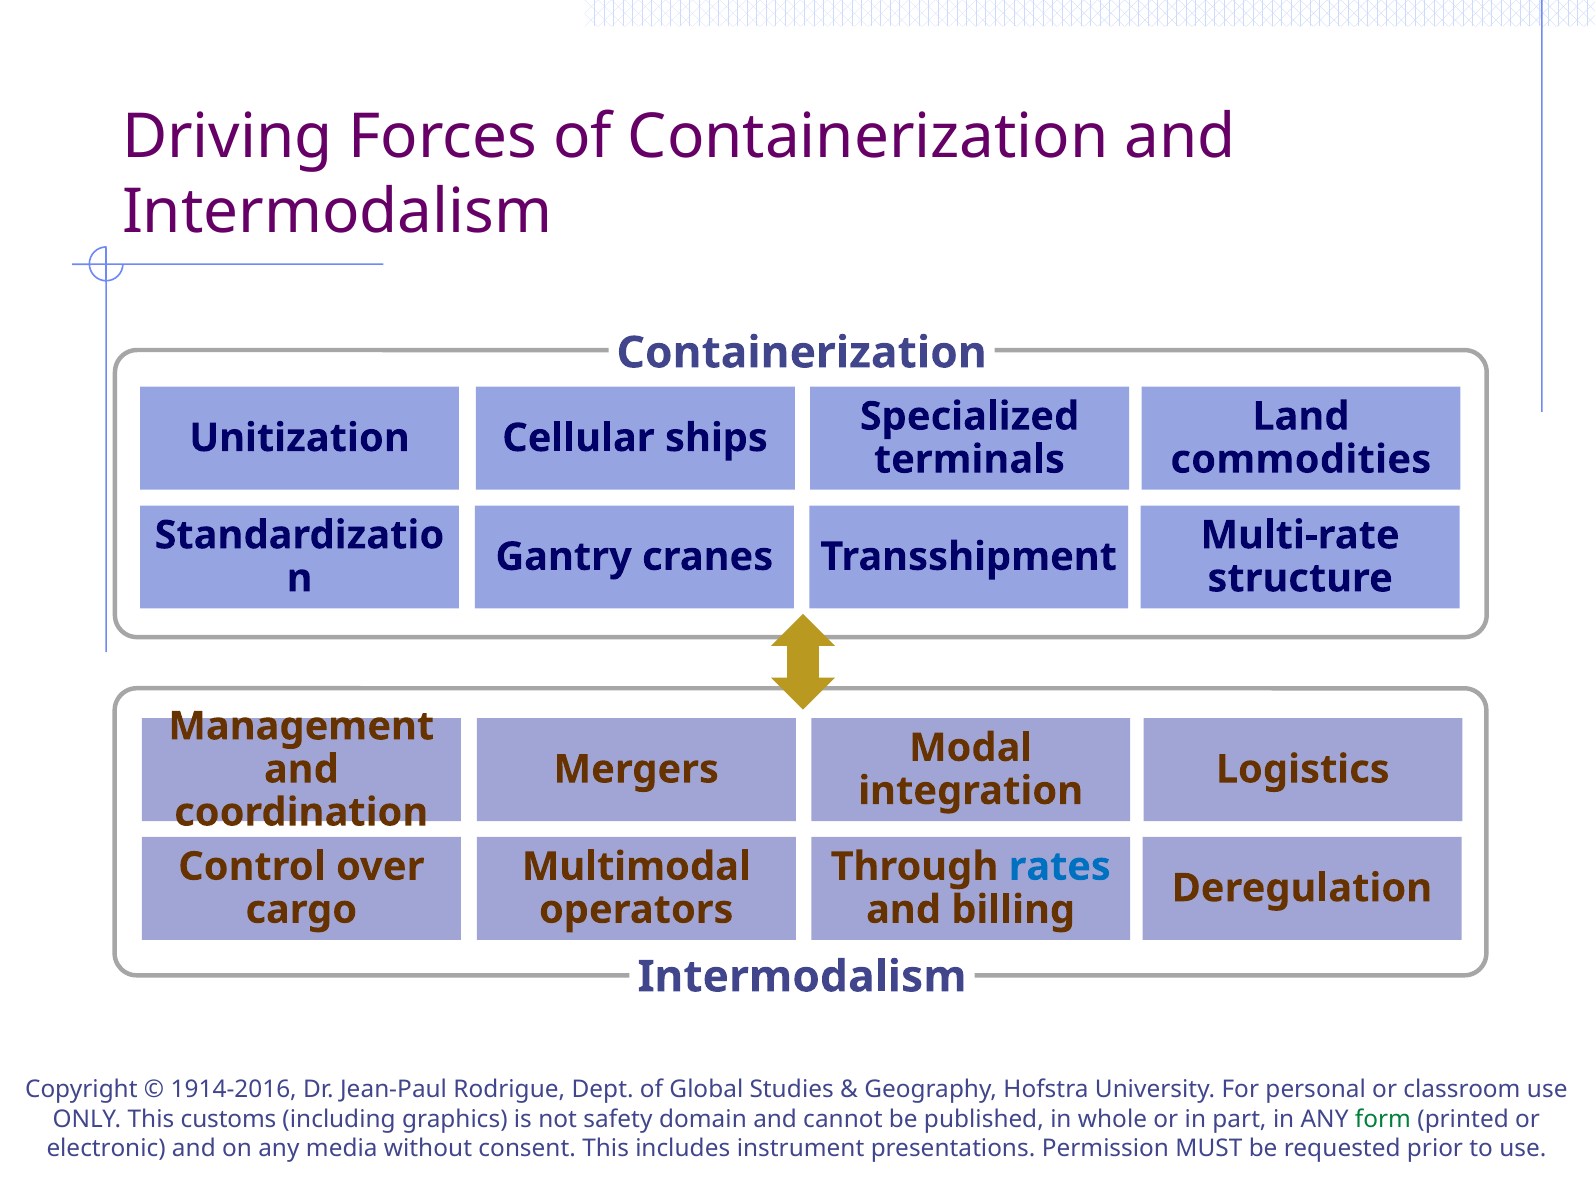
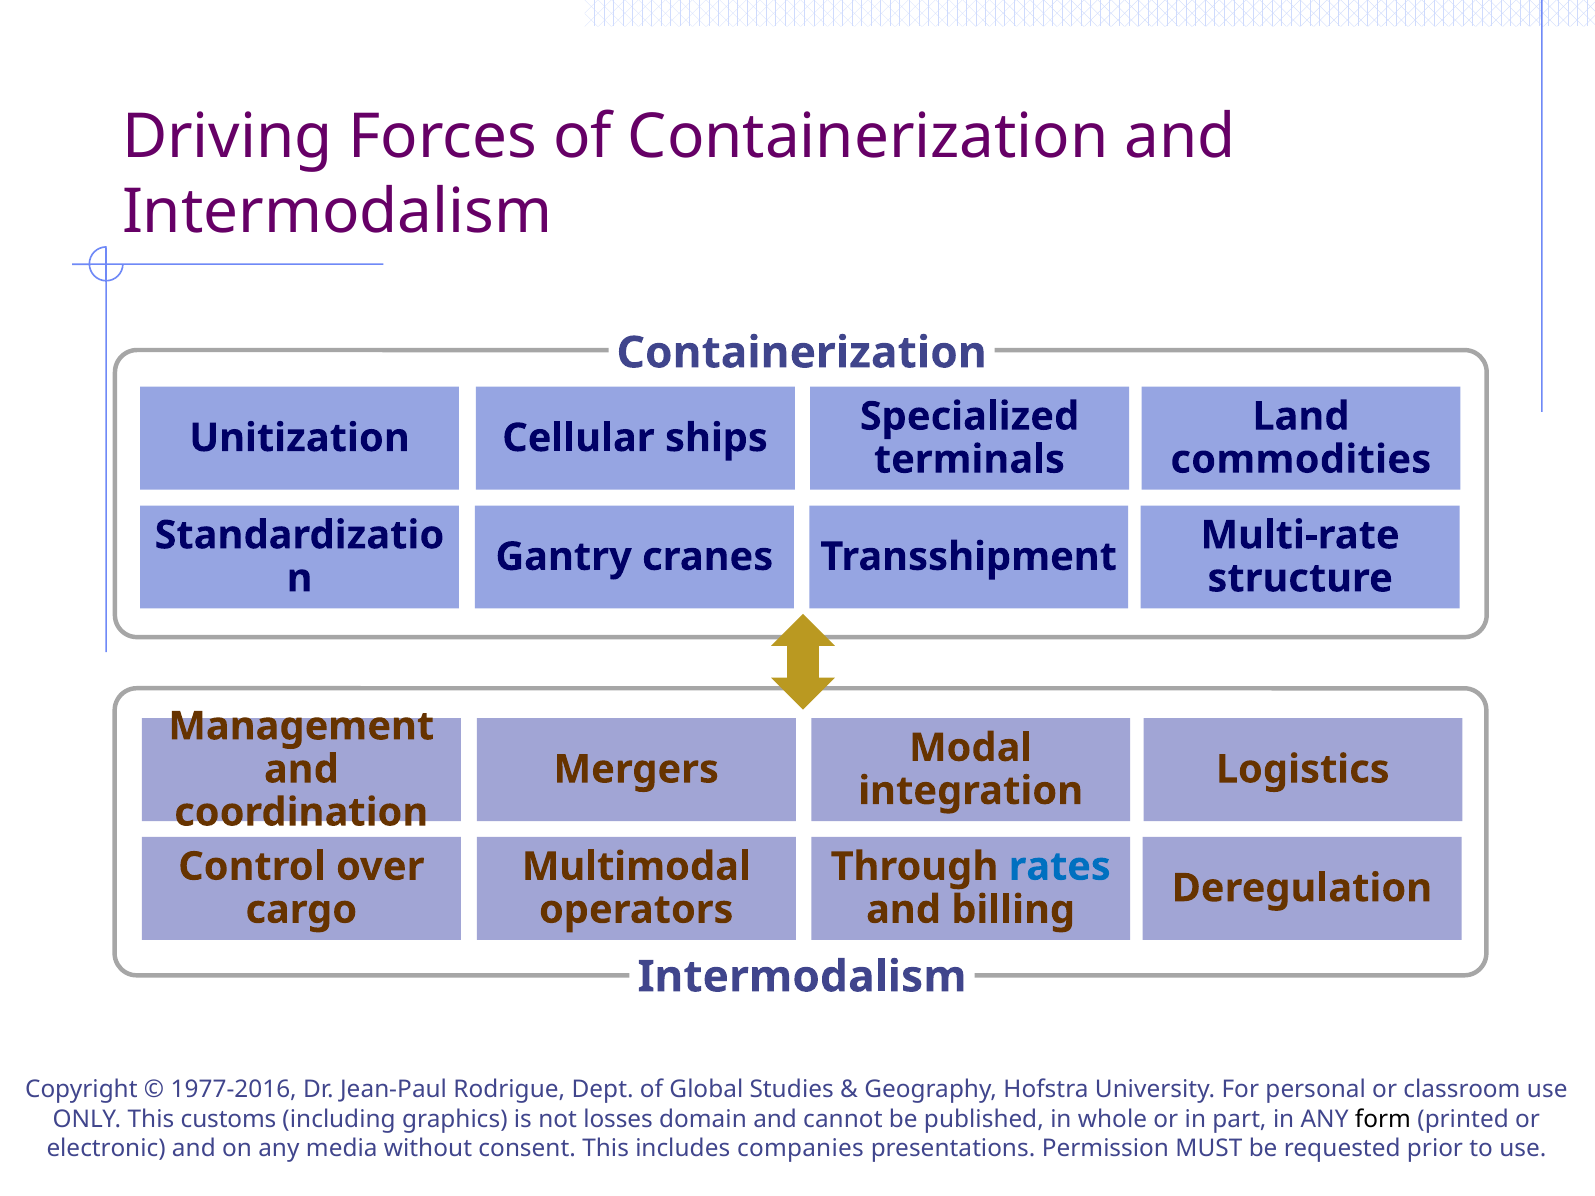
1914-2016: 1914-2016 -> 1977-2016
safety: safety -> losses
form colour: green -> black
instrument: instrument -> companies
